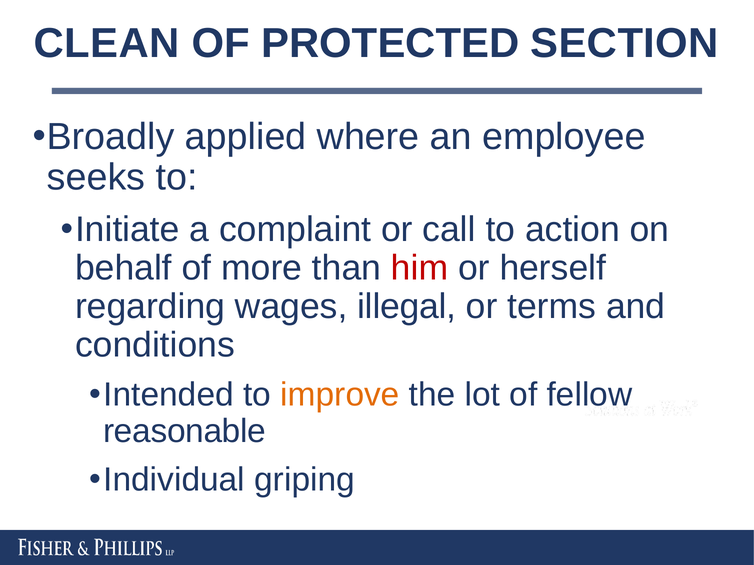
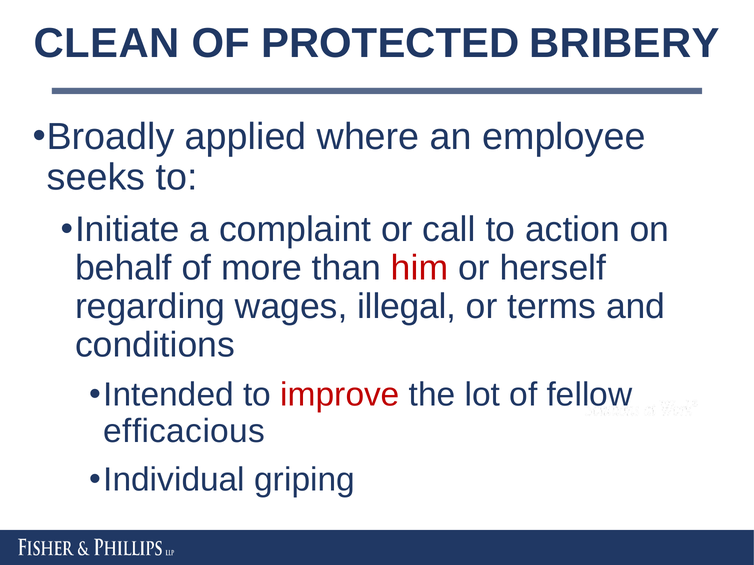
SECTION: SECTION -> BRIBERY
improve colour: orange -> red
reasonable: reasonable -> efficacious
